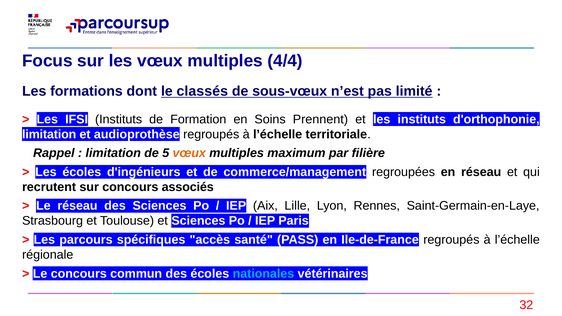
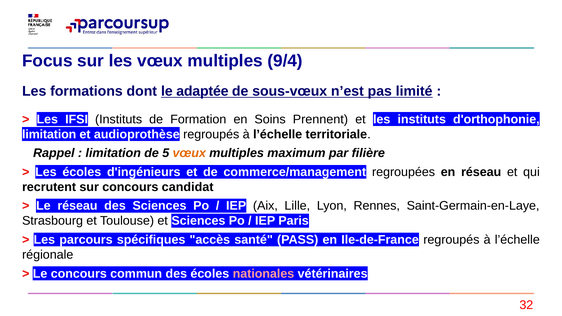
4/4: 4/4 -> 9/4
classés: classés -> adaptée
associés: associés -> candidat
nationales colour: light blue -> pink
